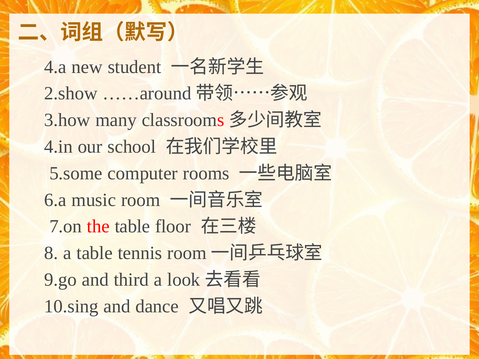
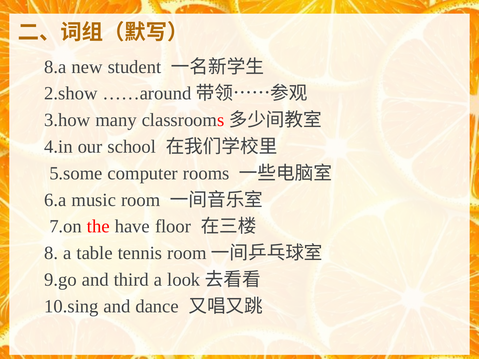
4.a: 4.a -> 8.a
the table: table -> have
